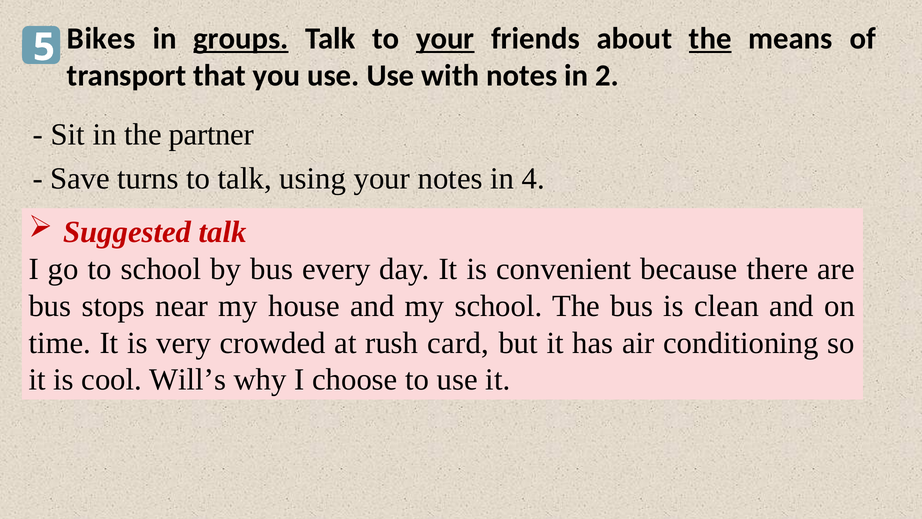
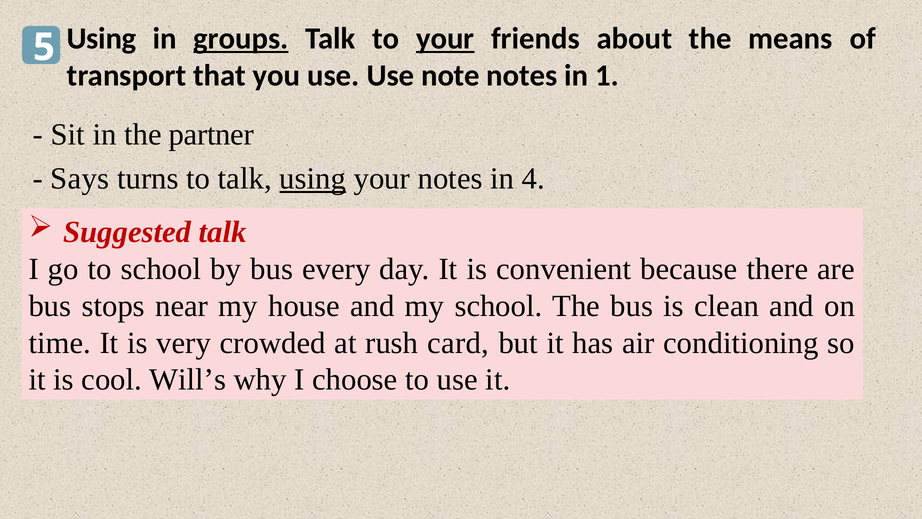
Bikes at (101, 39): Bikes -> Using
the at (710, 39) underline: present -> none
with: with -> note
2: 2 -> 1
Save: Save -> Says
using at (313, 179) underline: none -> present
